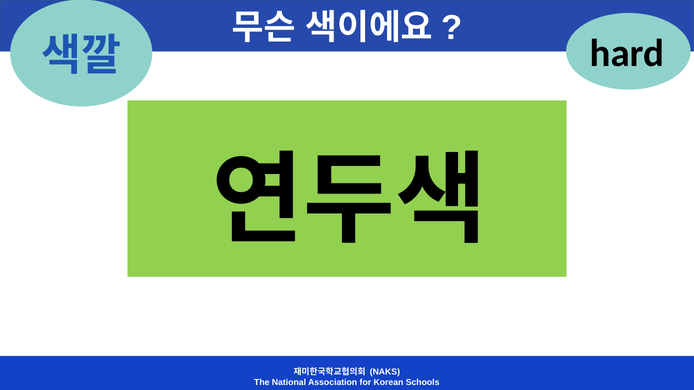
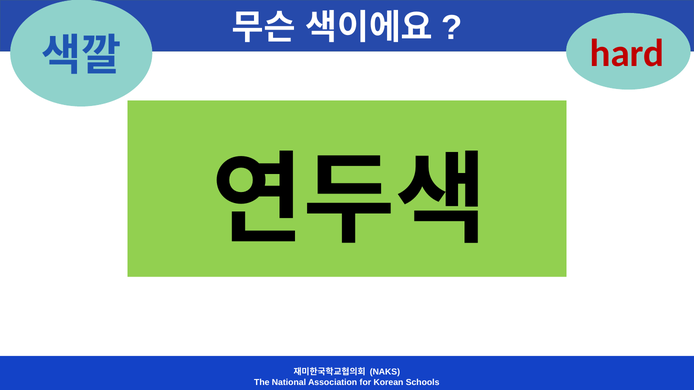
hard colour: black -> red
